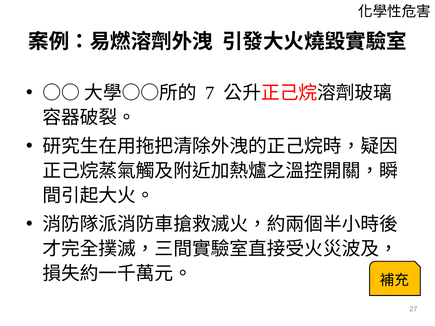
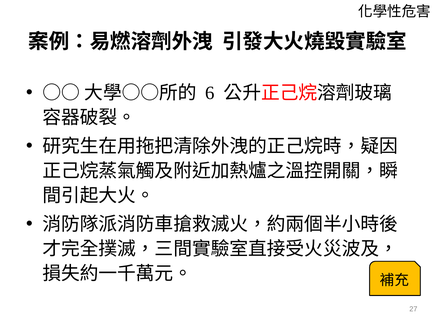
7: 7 -> 6
